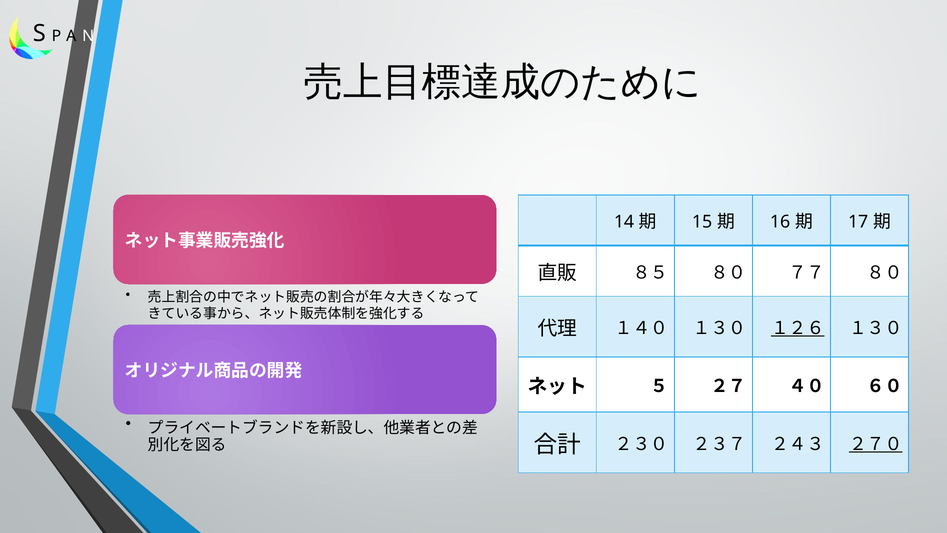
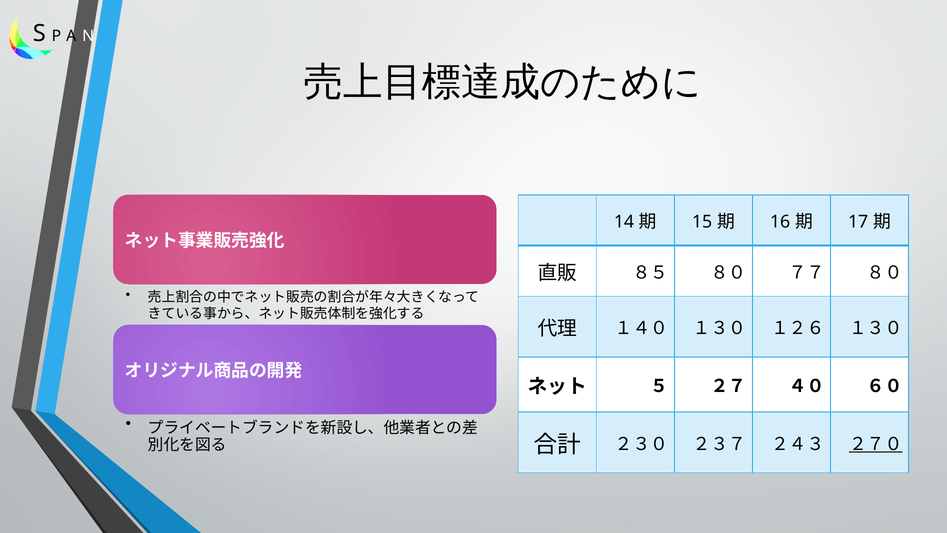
１２６ underline: present -> none
